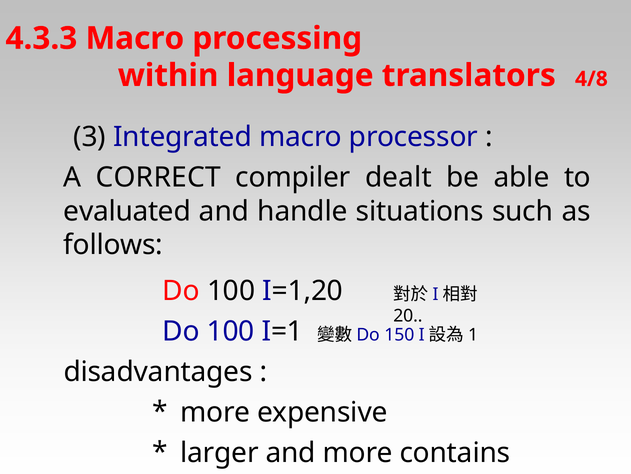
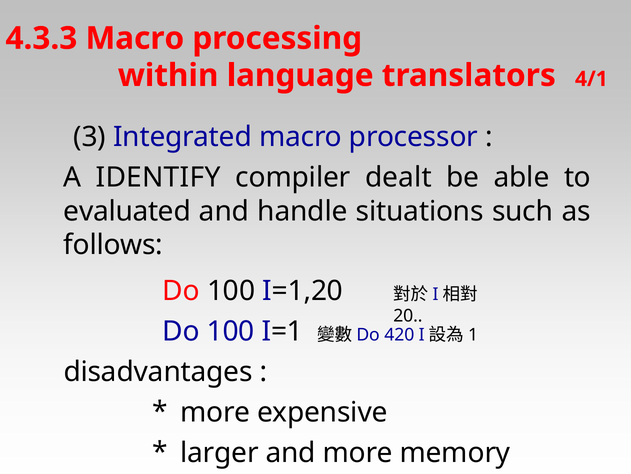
4/8: 4/8 -> 4/1
CORRECT: CORRECT -> IDENTIFY
150: 150 -> 420
contains: contains -> memory
